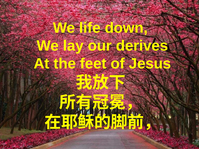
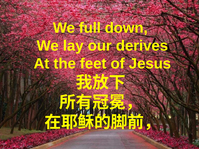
life: life -> full
